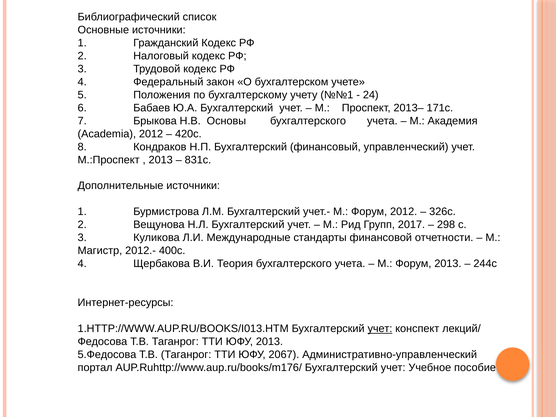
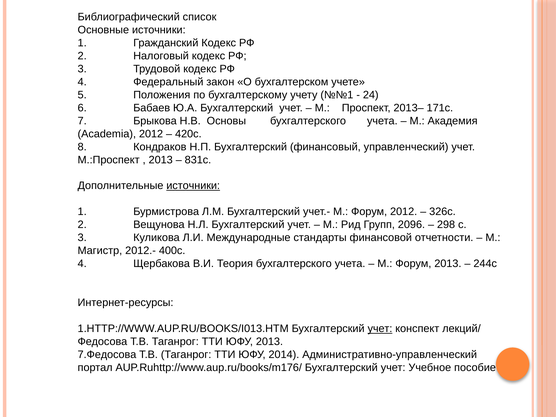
источники at (193, 186) underline: none -> present
2017: 2017 -> 2096
5.Федосова: 5.Федосова -> 7.Федосова
2067: 2067 -> 2014
